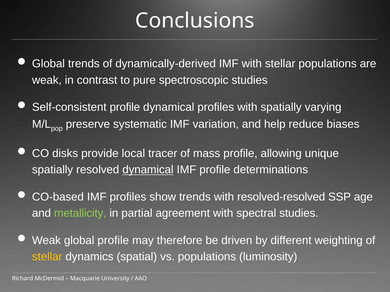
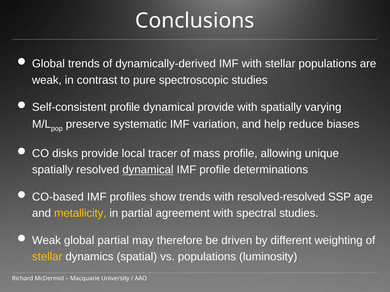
dynamical profiles: profiles -> provide
metallicity colour: light green -> yellow
global profile: profile -> partial
